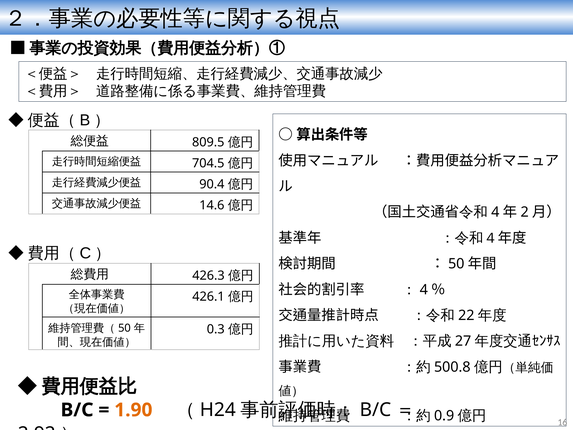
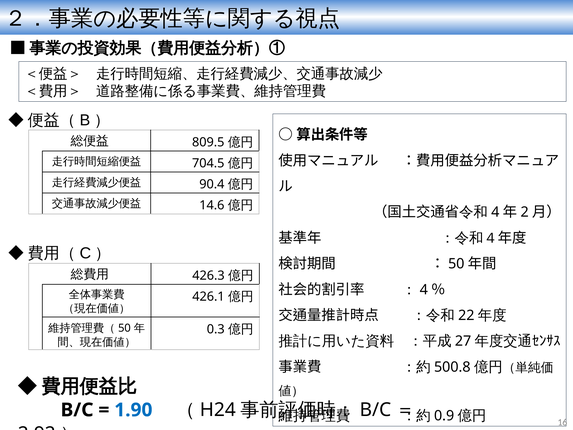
1.90 colour: orange -> blue
